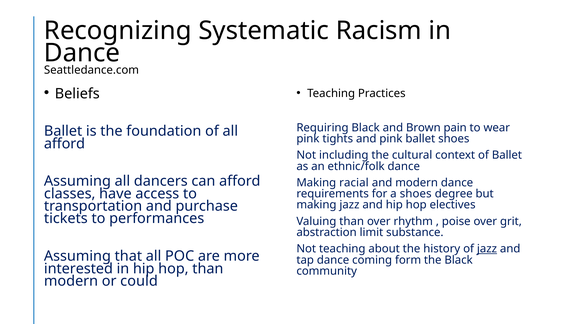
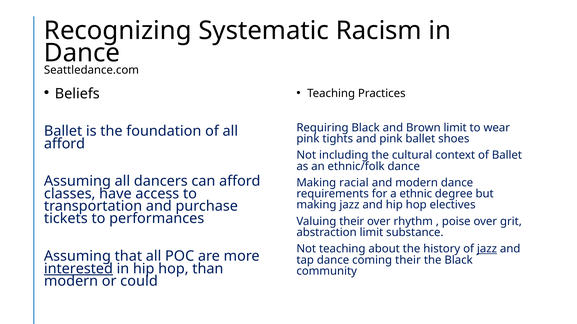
Brown pain: pain -> limit
a shoes: shoes -> ethnic
Valuing than: than -> their
coming form: form -> their
interested underline: none -> present
